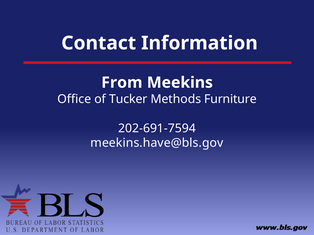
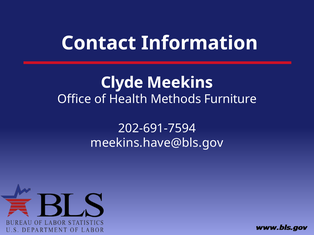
From: From -> Clyde
Tucker: Tucker -> Health
